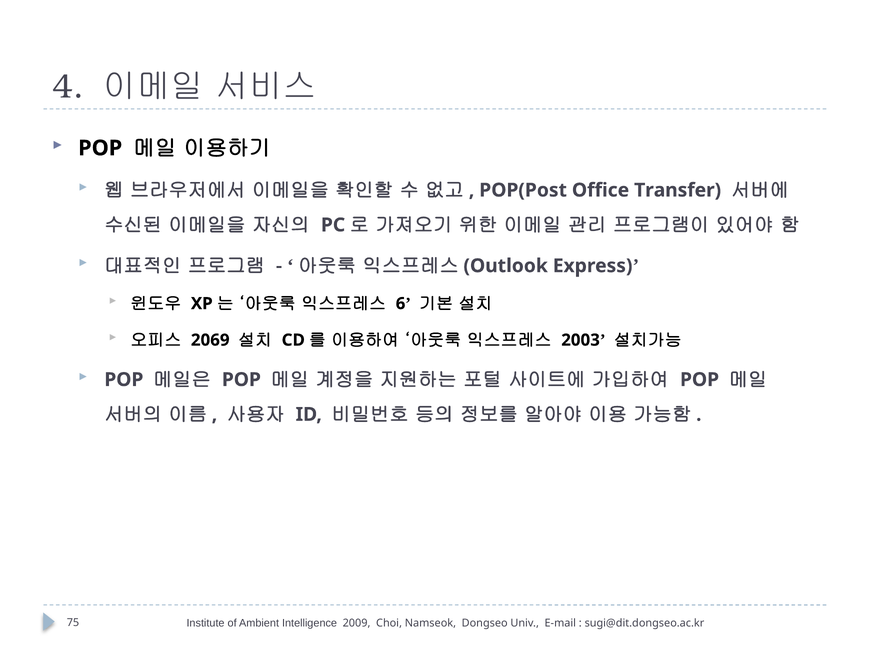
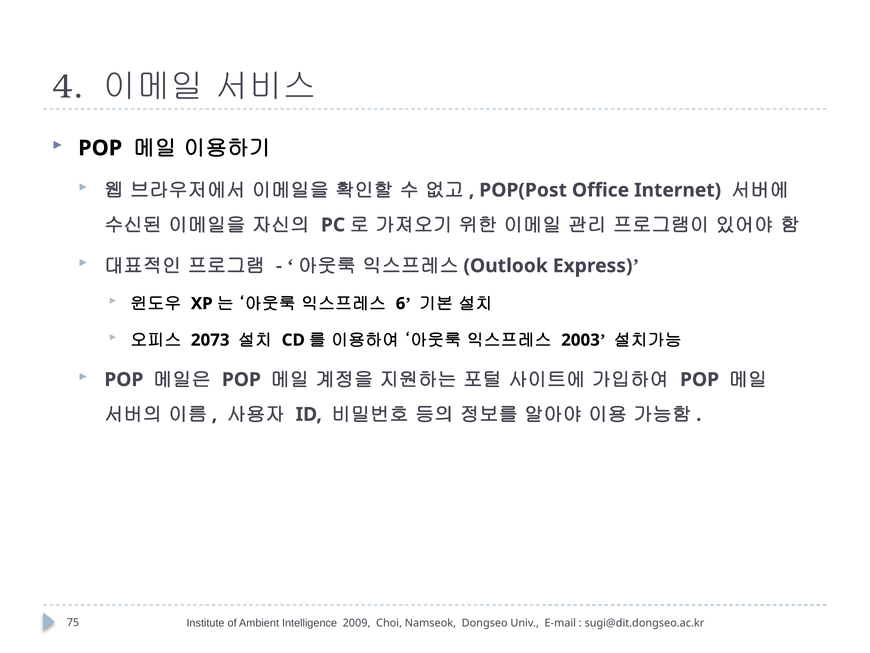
Transfer: Transfer -> Internet
2069: 2069 -> 2073
